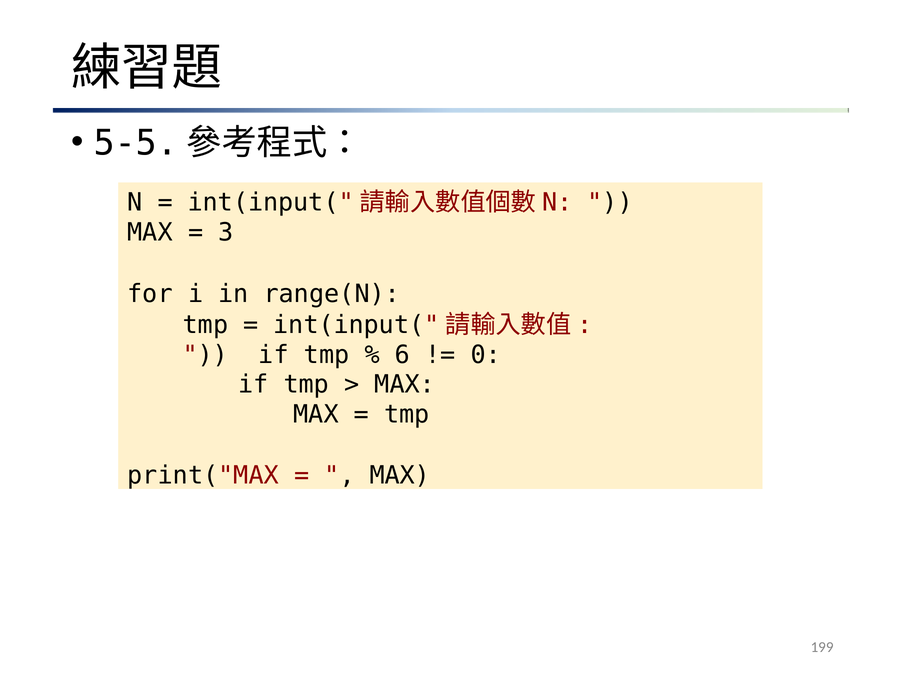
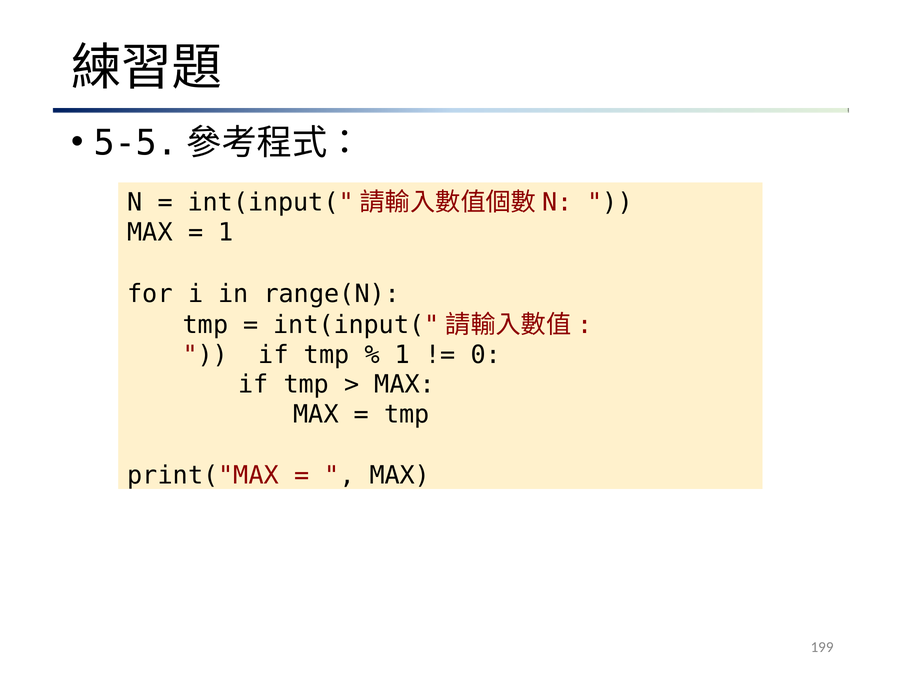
3 at (226, 232): 3 -> 1
6 at (403, 355): 6 -> 1
